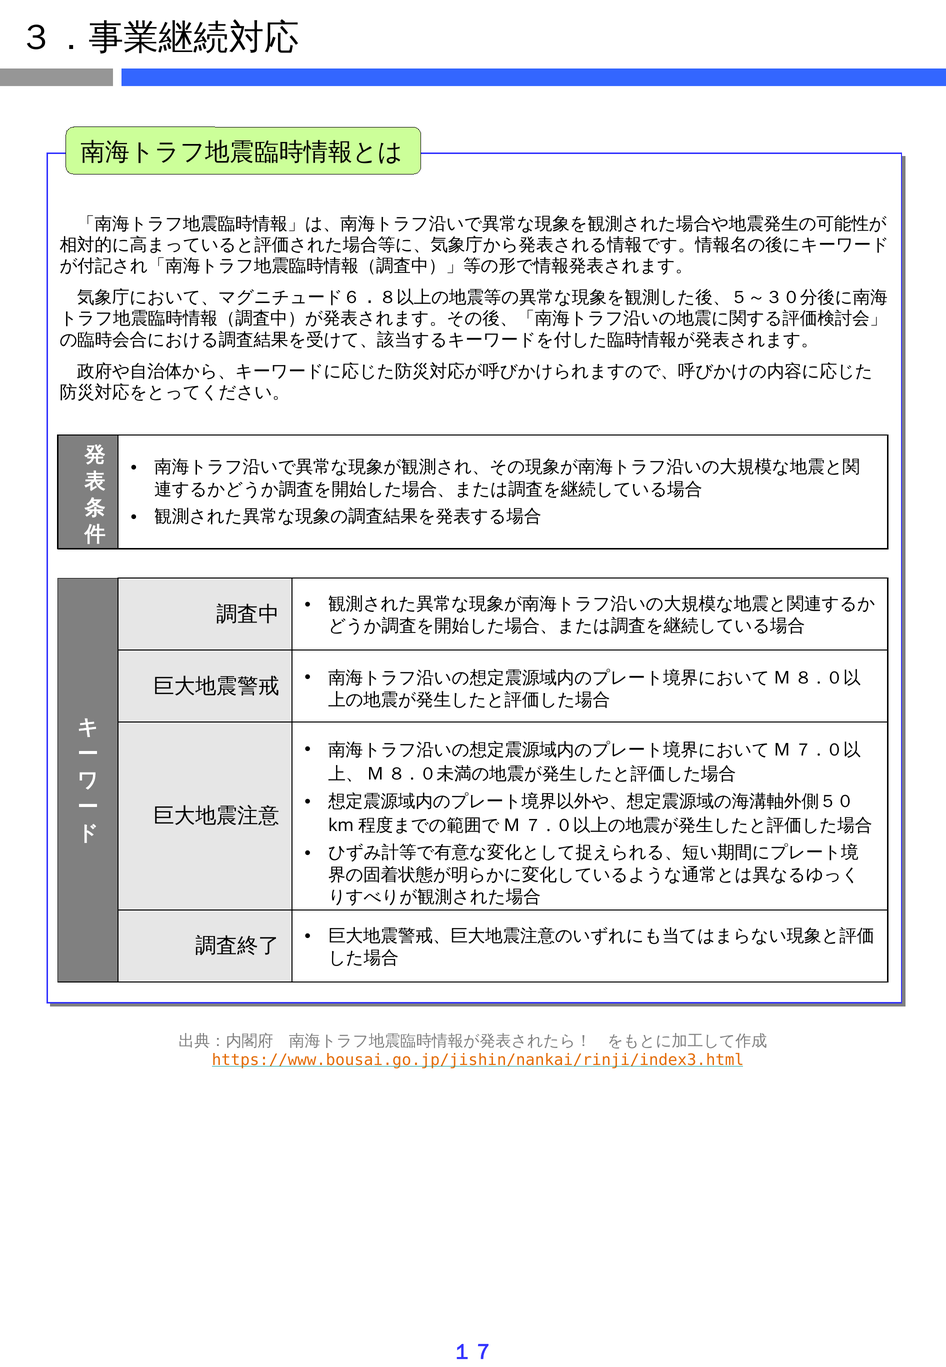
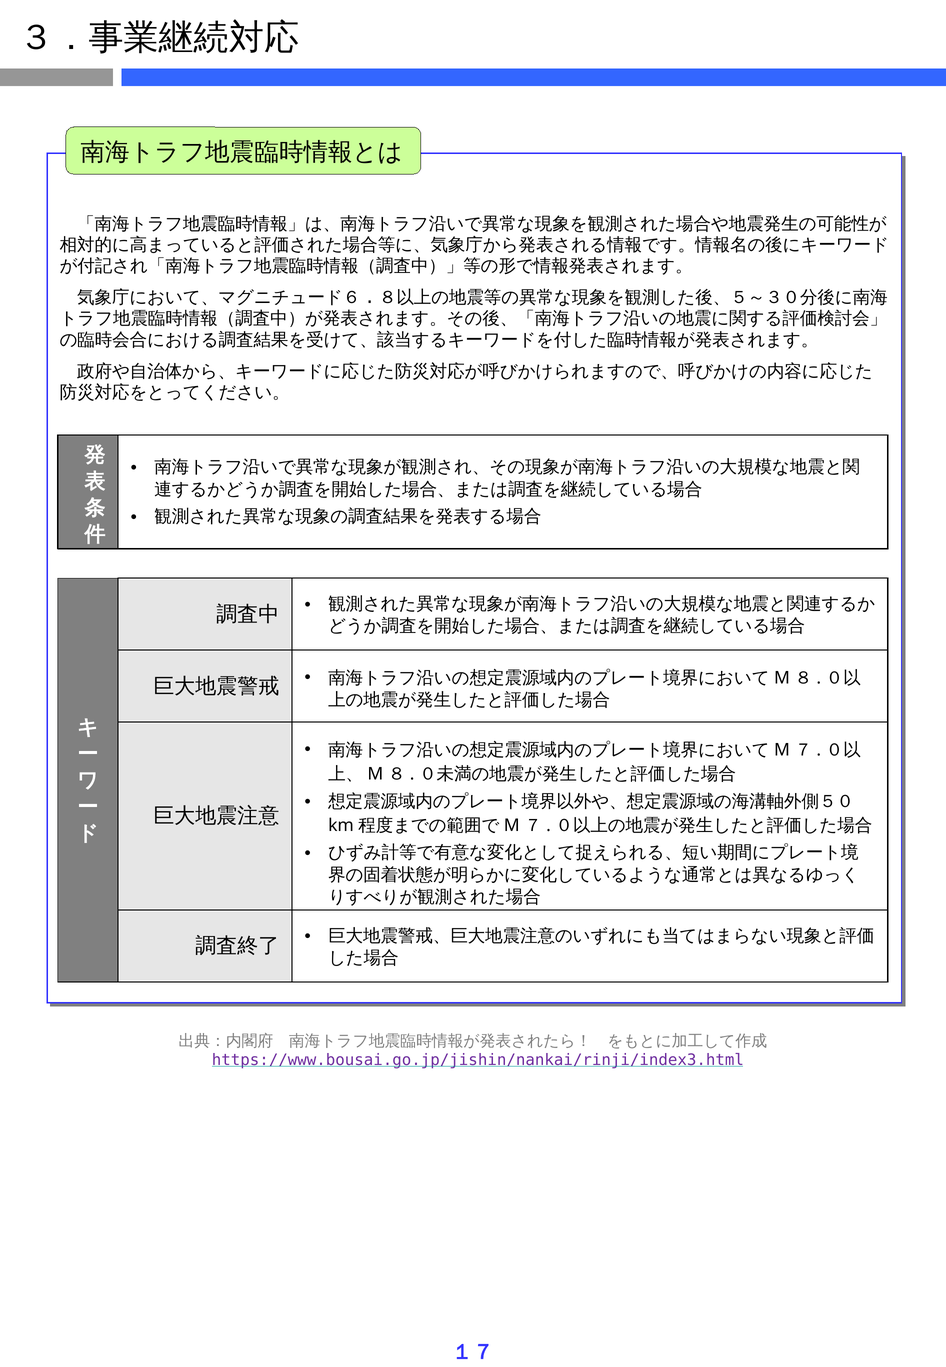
https://www.bousai.go.jp/jishin/nankai/rinji/index3.html colour: orange -> purple
